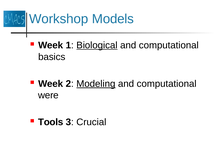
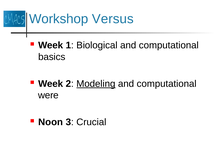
Models: Models -> Versus
Biological underline: present -> none
Tools: Tools -> Noon
